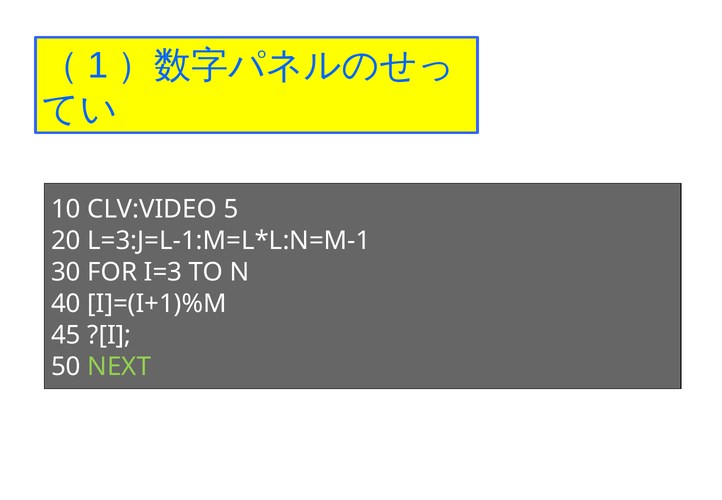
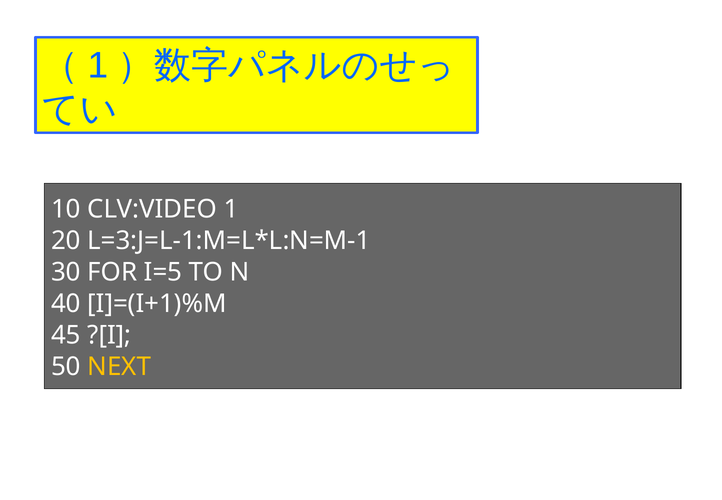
CLV:VIDEO 5: 5 -> 1
I=3: I=3 -> I=5
NEXT colour: light green -> yellow
